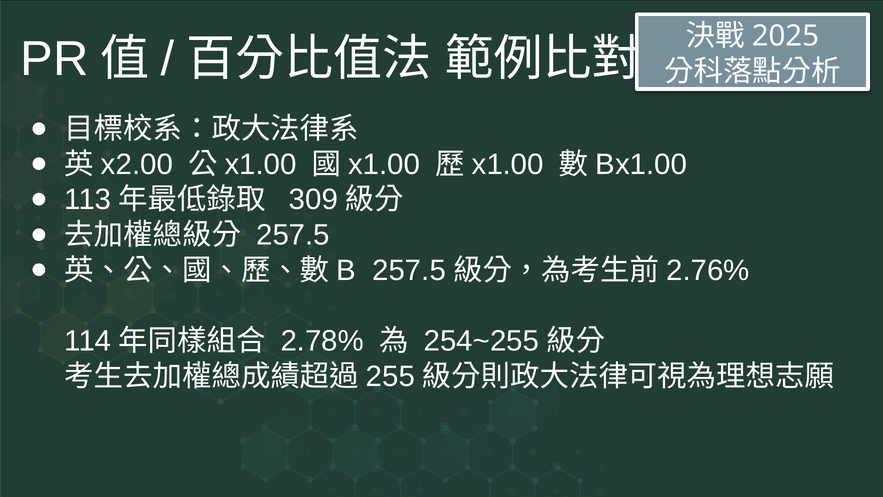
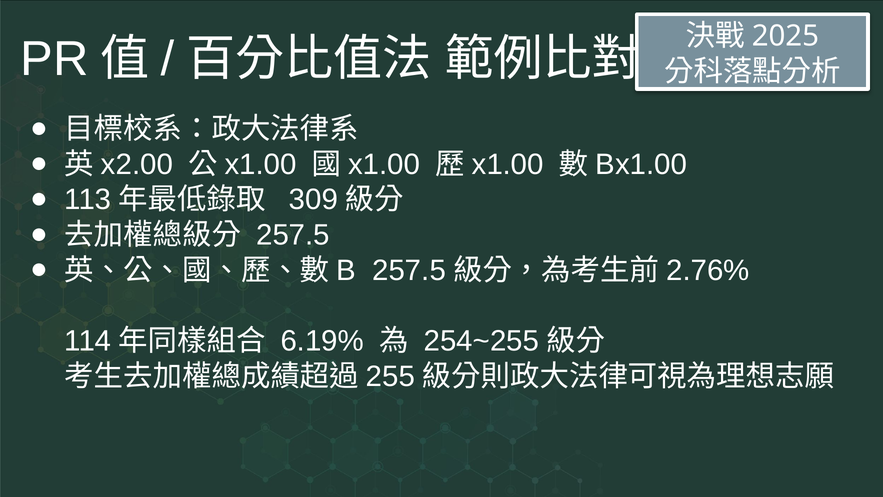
2.78%: 2.78% -> 6.19%
